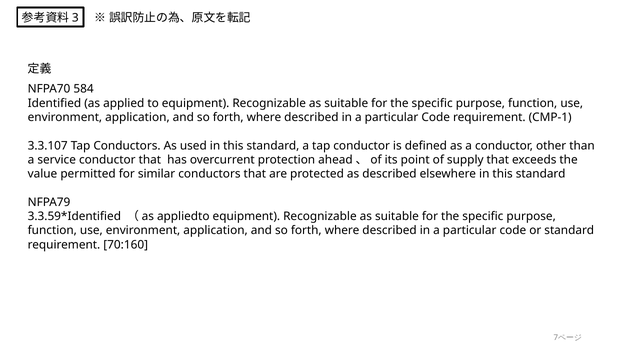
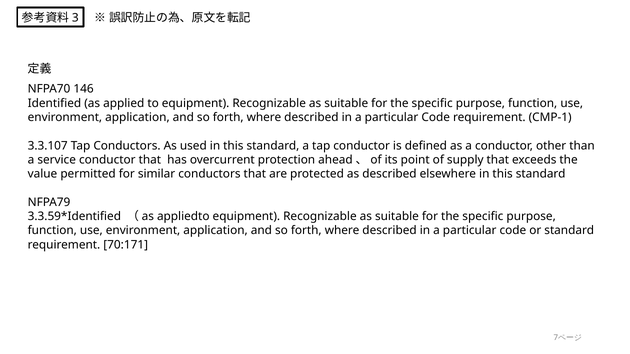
584: 584 -> 146
70:160: 70:160 -> 70:171
